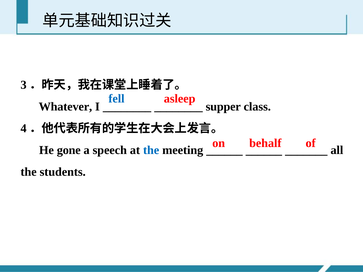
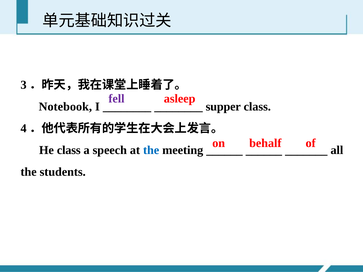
fell colour: blue -> purple
Whatever: Whatever -> Notebook
He gone: gone -> class
